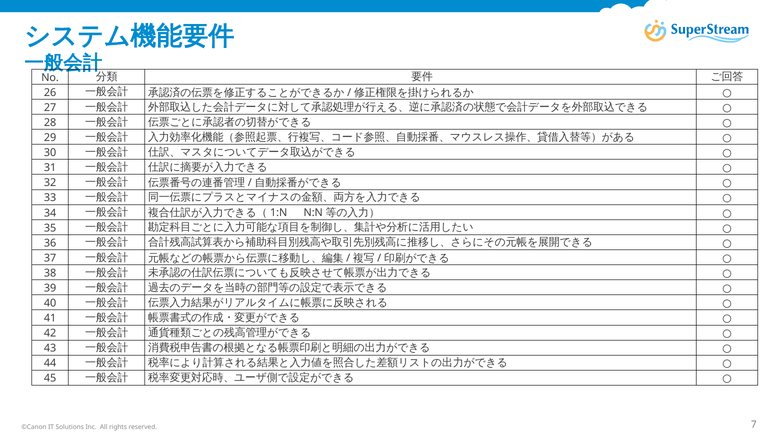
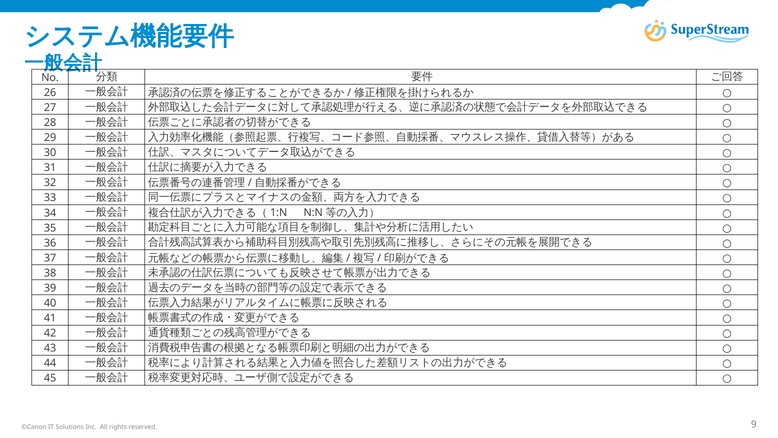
7: 7 -> 9
